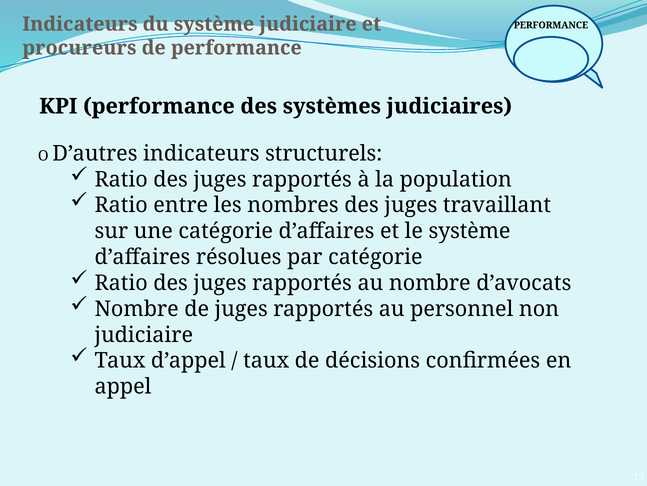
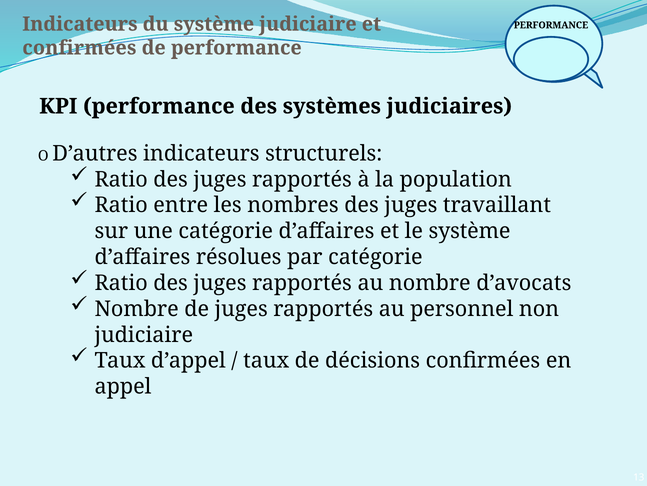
procureurs at (79, 48): procureurs -> confirmées
